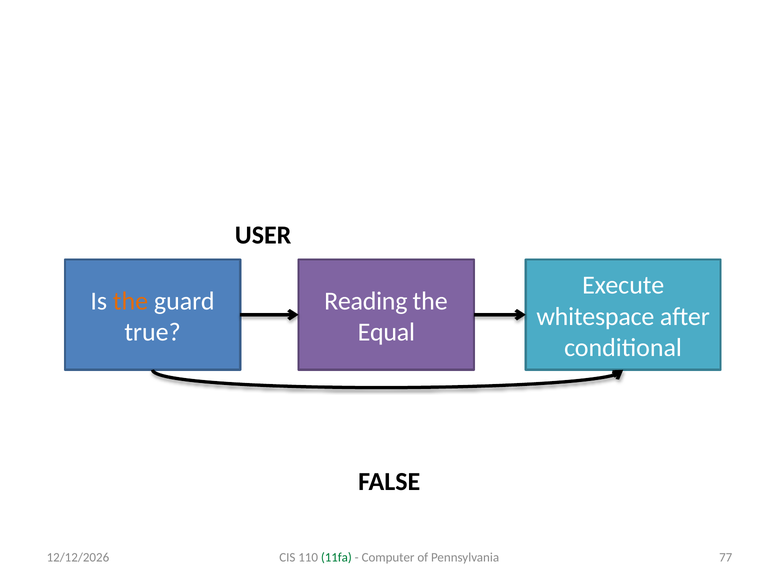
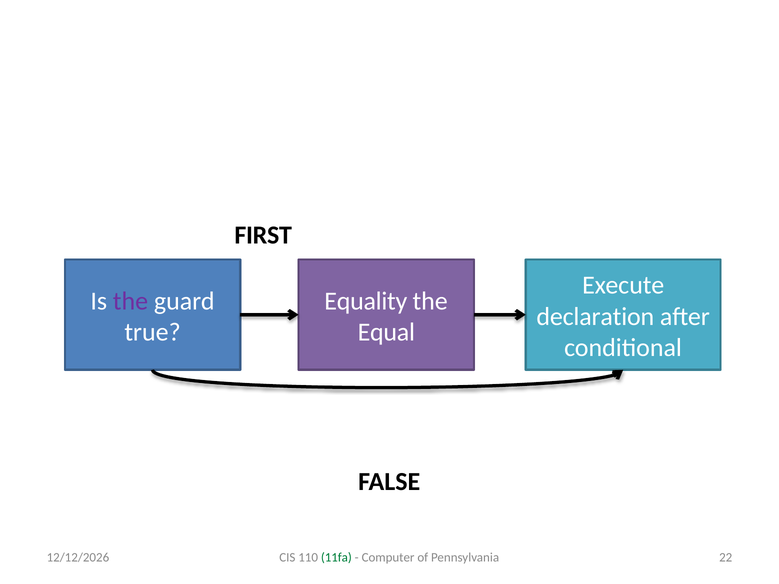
USER: USER -> FIRST
the at (130, 301) colour: orange -> purple
Reading: Reading -> Equality
whitespace: whitespace -> declaration
77: 77 -> 22
